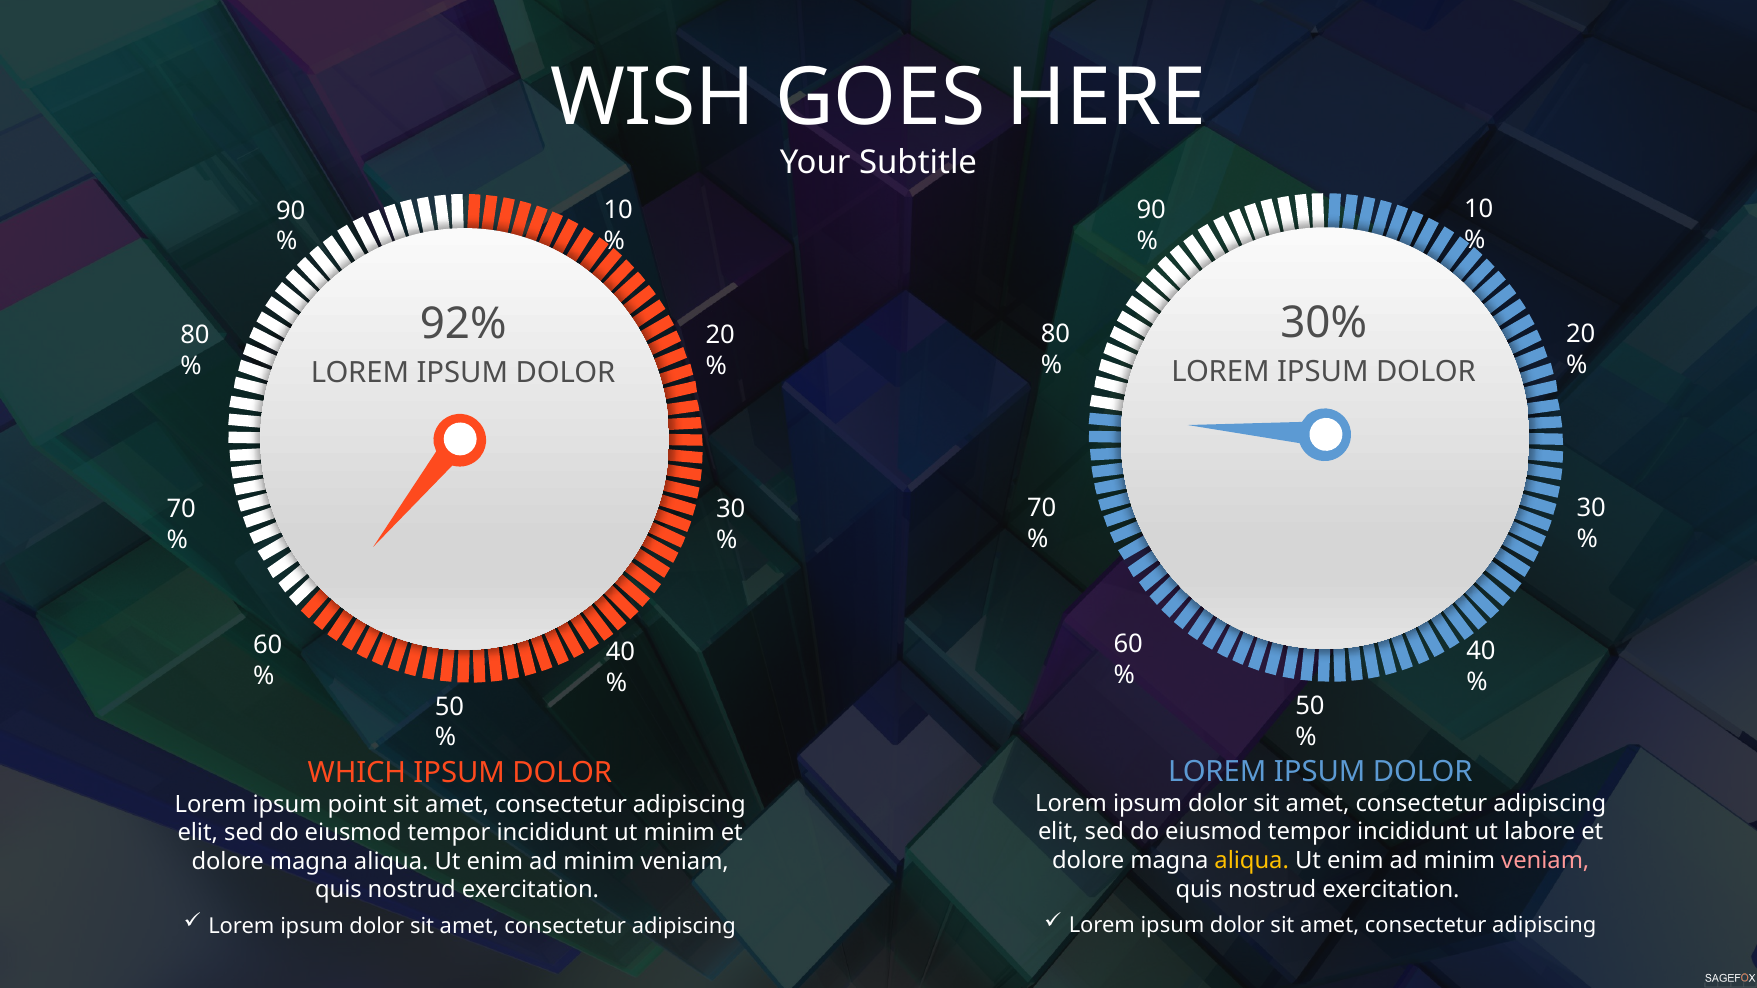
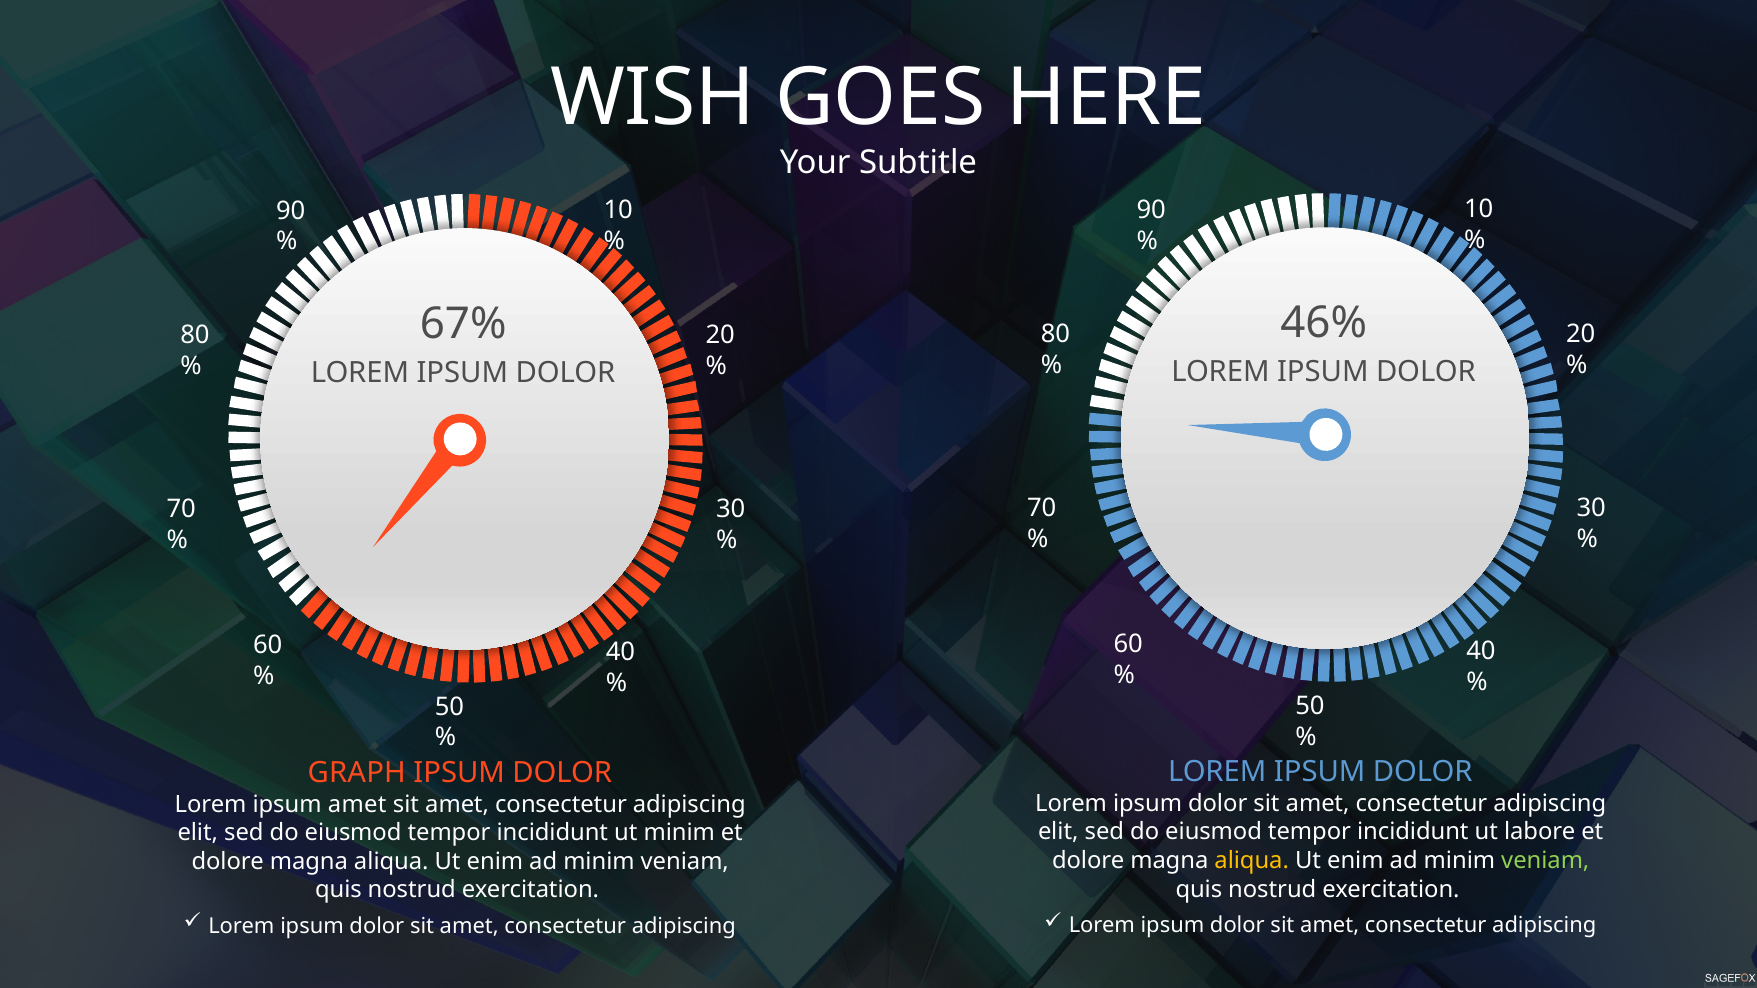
30%: 30% -> 46%
92%: 92% -> 67%
WHICH: WHICH -> GRAPH
ipsum point: point -> amet
veniam at (1545, 861) colour: pink -> light green
